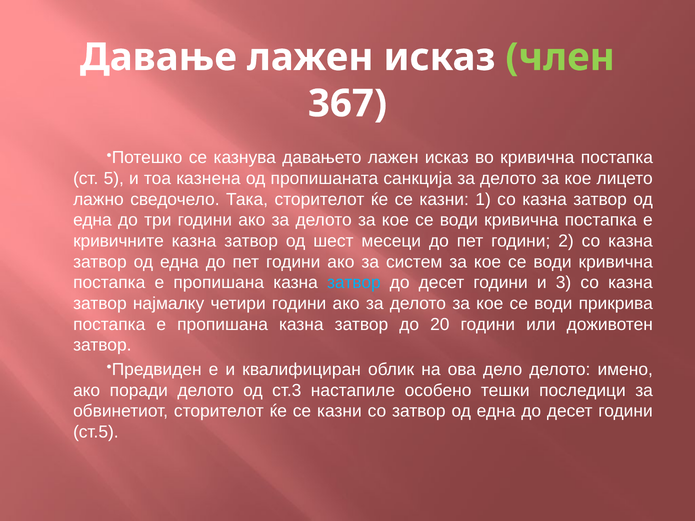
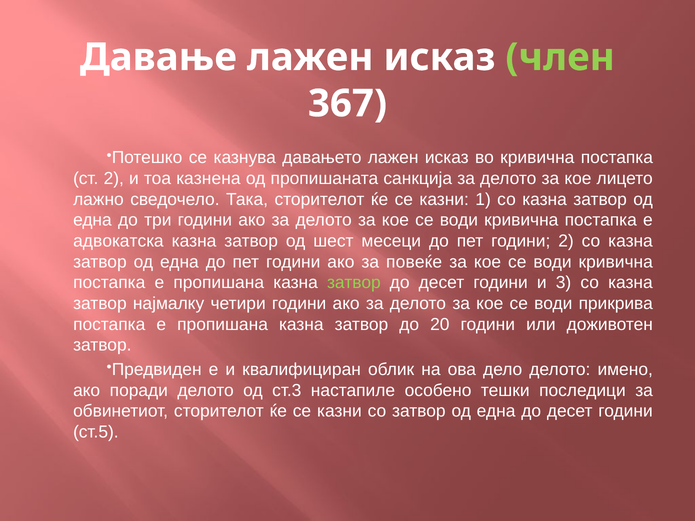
ст 5: 5 -> 2
кривичните: кривичните -> адвокатска
систем: систем -> повеќе
затвор at (354, 283) colour: light blue -> light green
